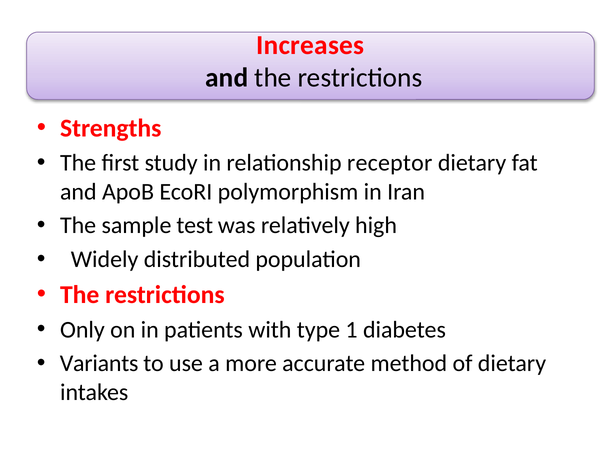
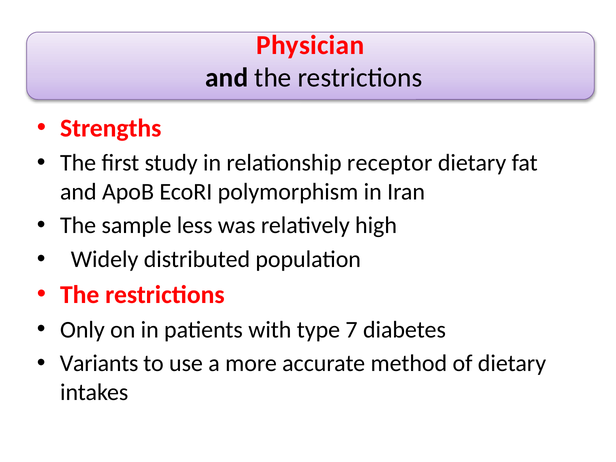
Increases: Increases -> Physician
test: test -> less
1: 1 -> 7
